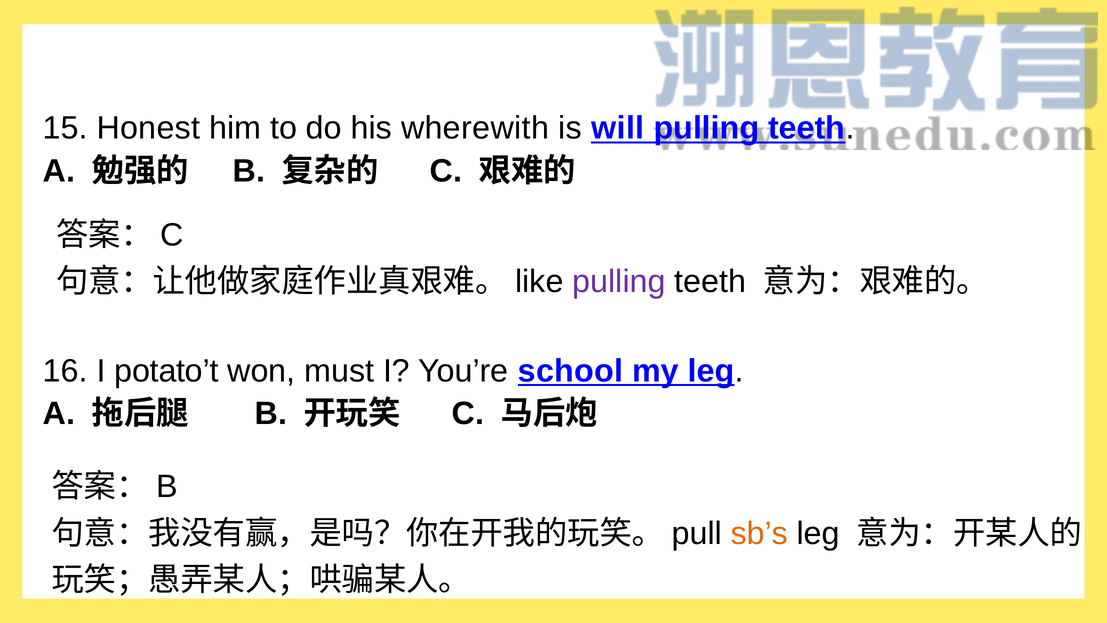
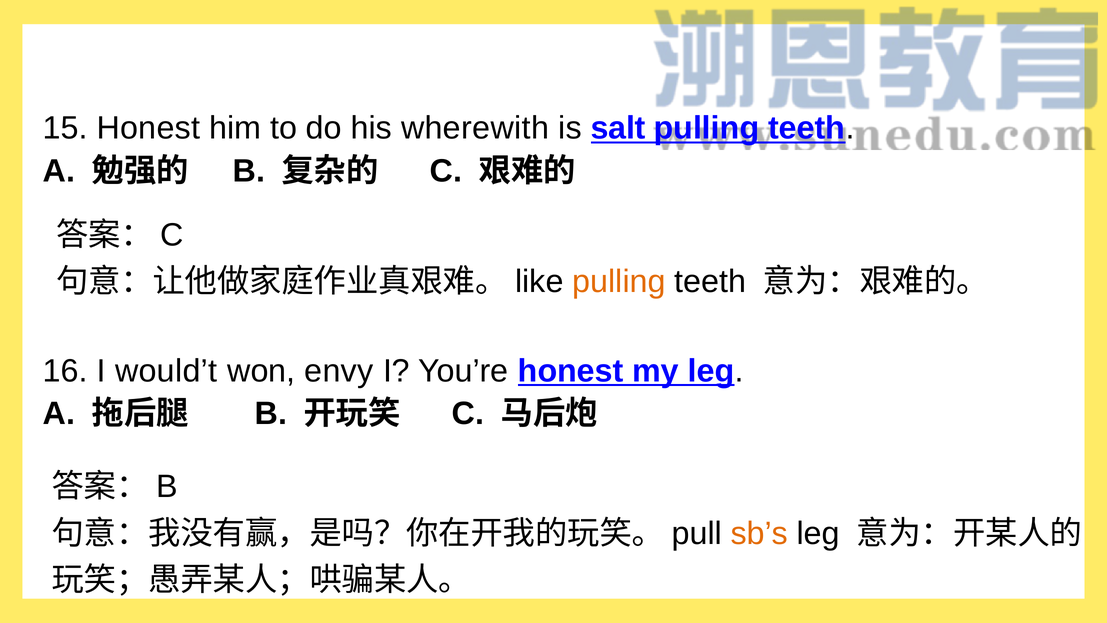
will: will -> salt
pulling at (619, 282) colour: purple -> orange
potato’t: potato’t -> would’t
must: must -> envy
You’re school: school -> honest
